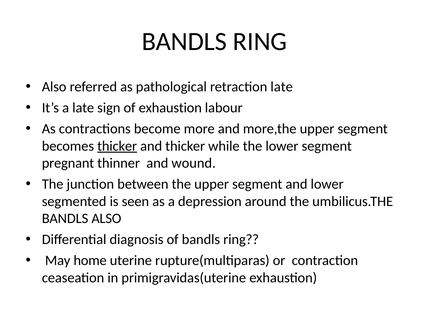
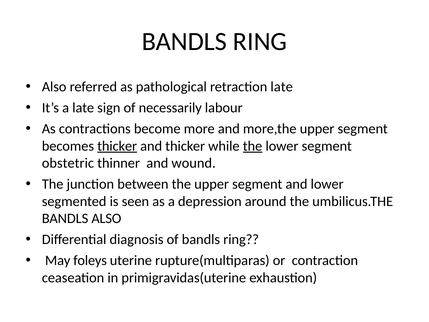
of exhaustion: exhaustion -> necessarily
the at (253, 146) underline: none -> present
pregnant: pregnant -> obstetric
home: home -> foleys
